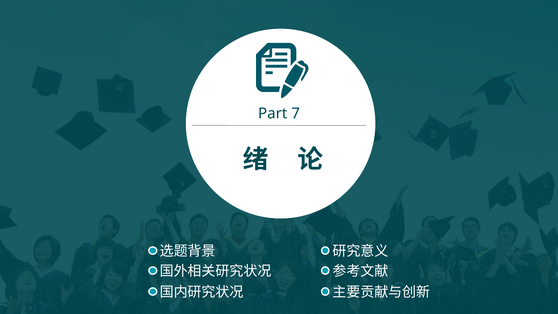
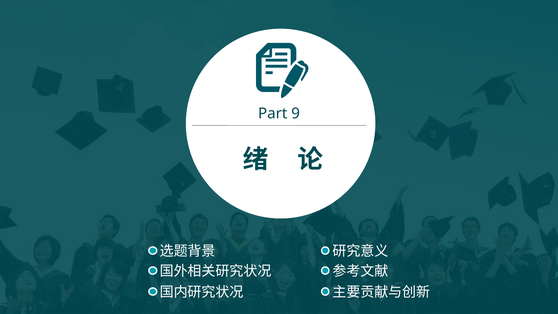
7: 7 -> 9
